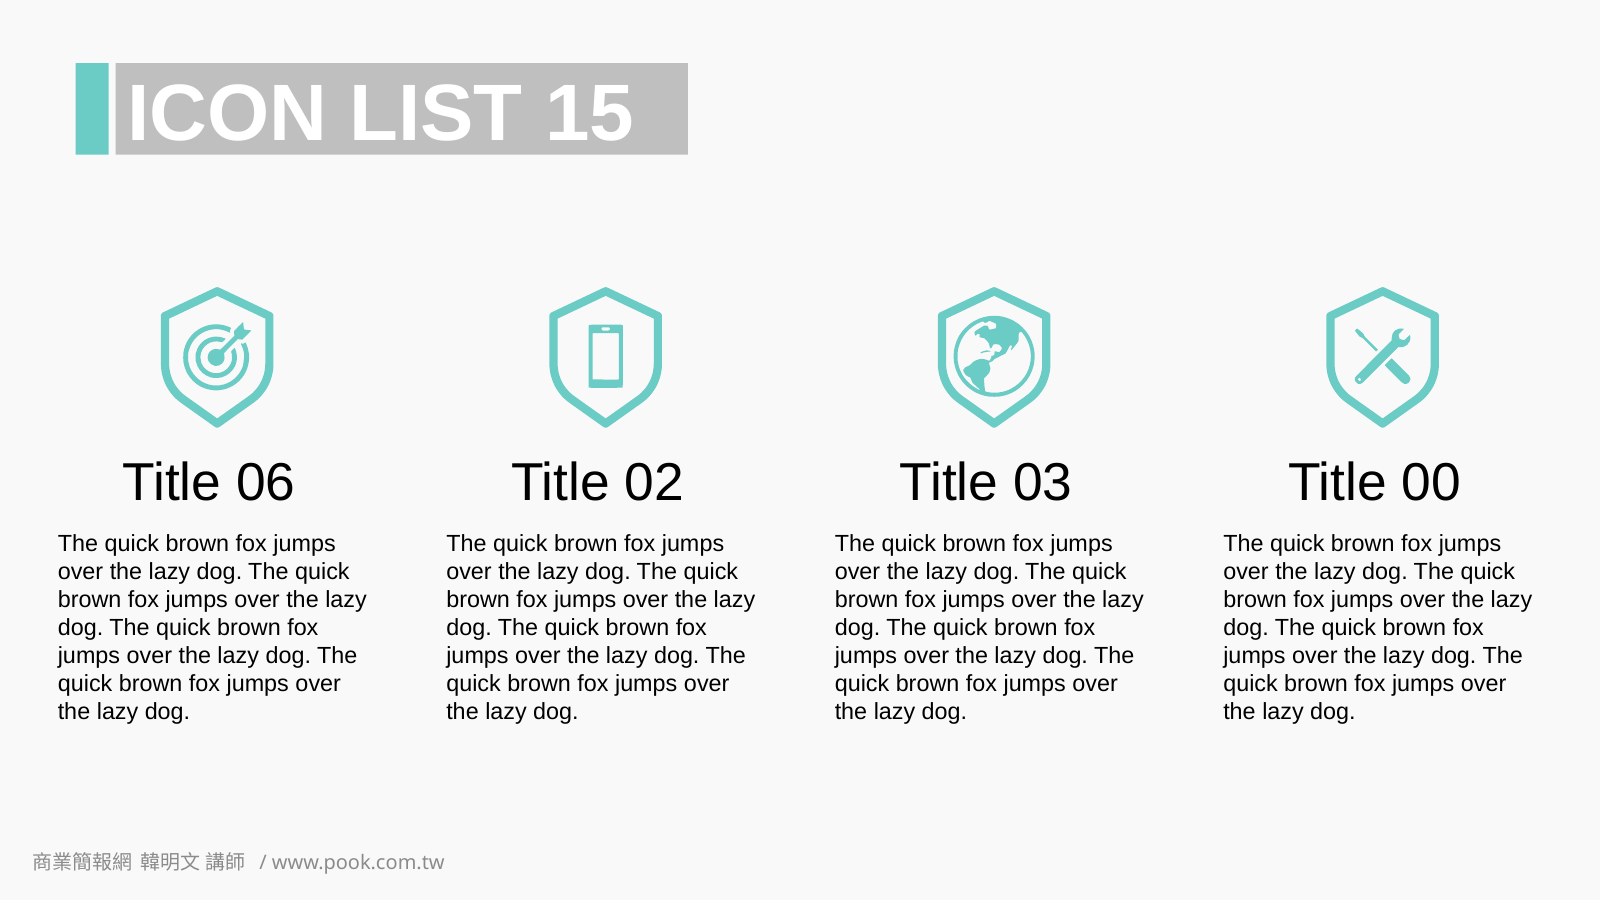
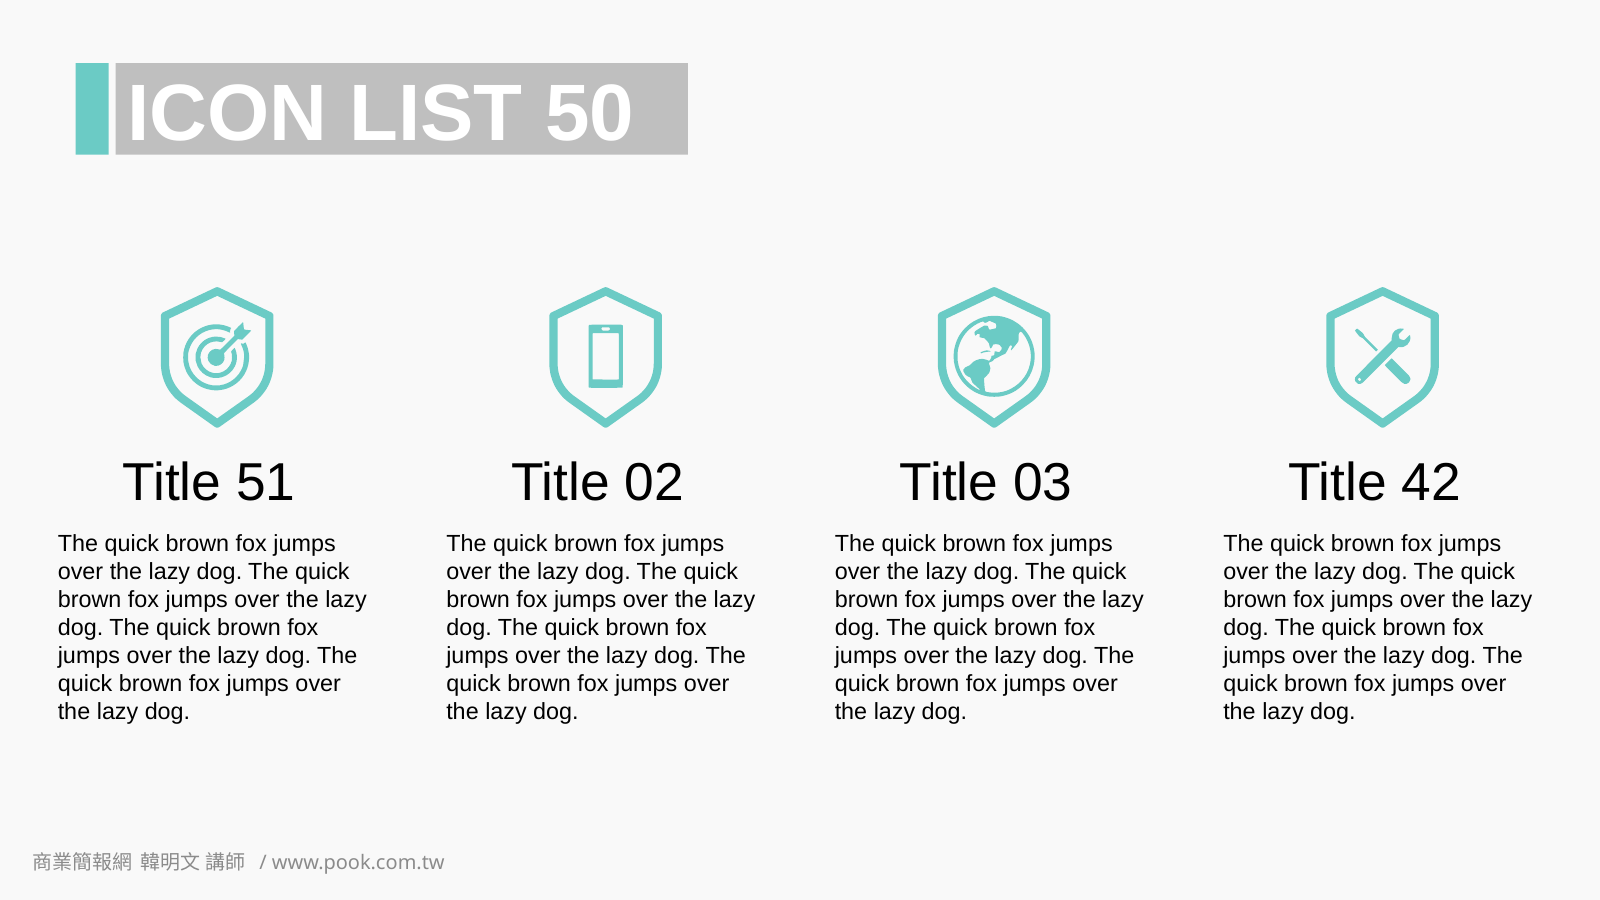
15: 15 -> 50
06: 06 -> 51
00: 00 -> 42
